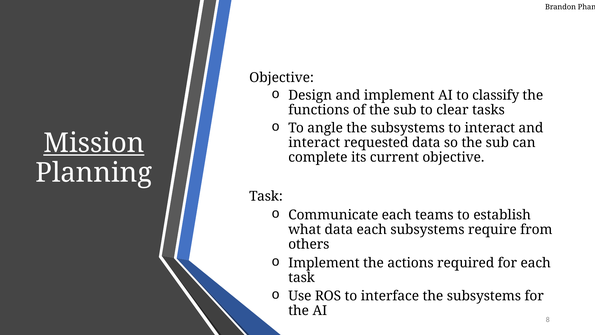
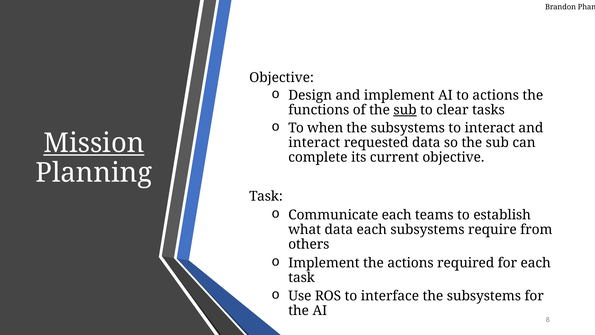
to classify: classify -> actions
sub at (405, 110) underline: none -> present
angle: angle -> when
